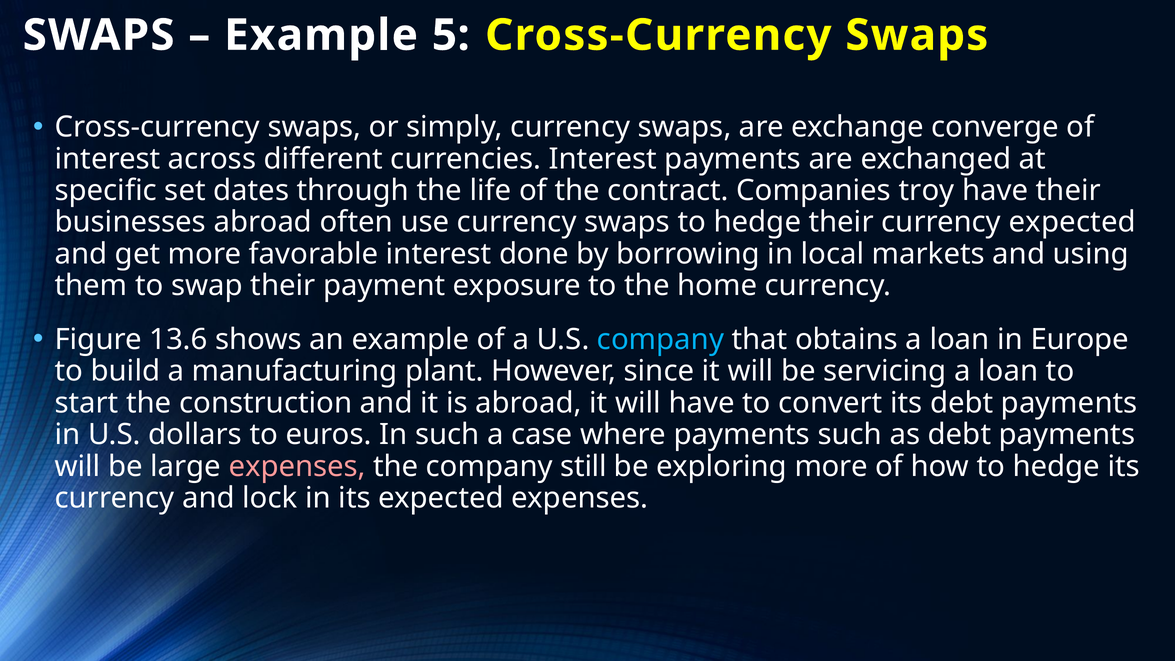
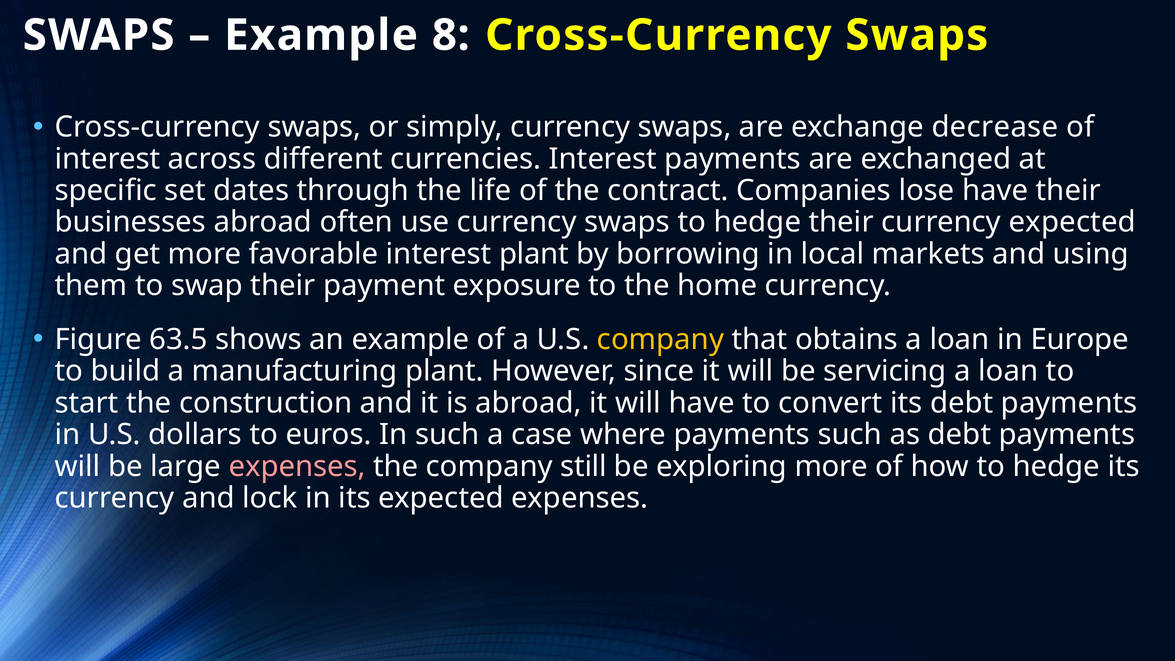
5: 5 -> 8
converge: converge -> decrease
troy: troy -> lose
interest done: done -> plant
13.6: 13.6 -> 63.5
company at (661, 339) colour: light blue -> yellow
